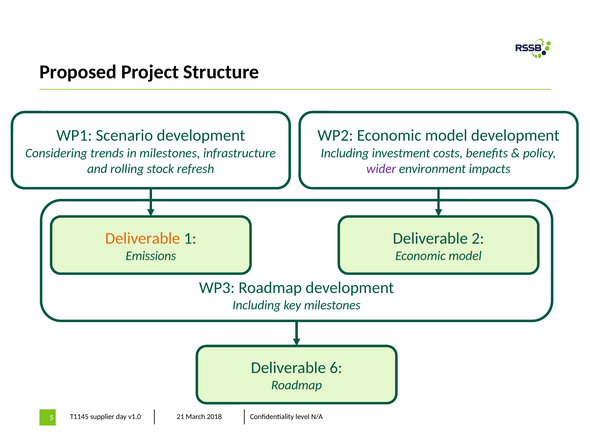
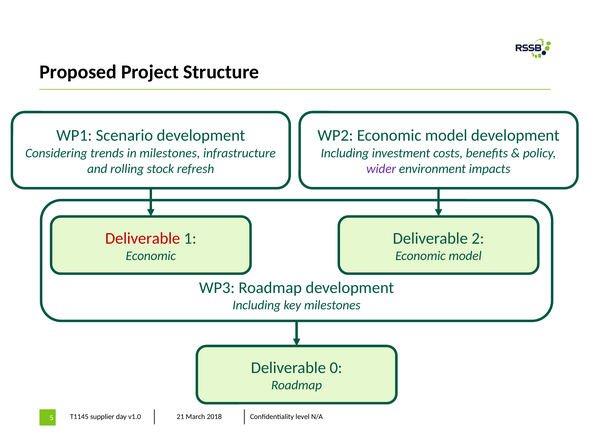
Deliverable at (143, 238) colour: orange -> red
Emissions at (151, 256): Emissions -> Economic
6: 6 -> 0
